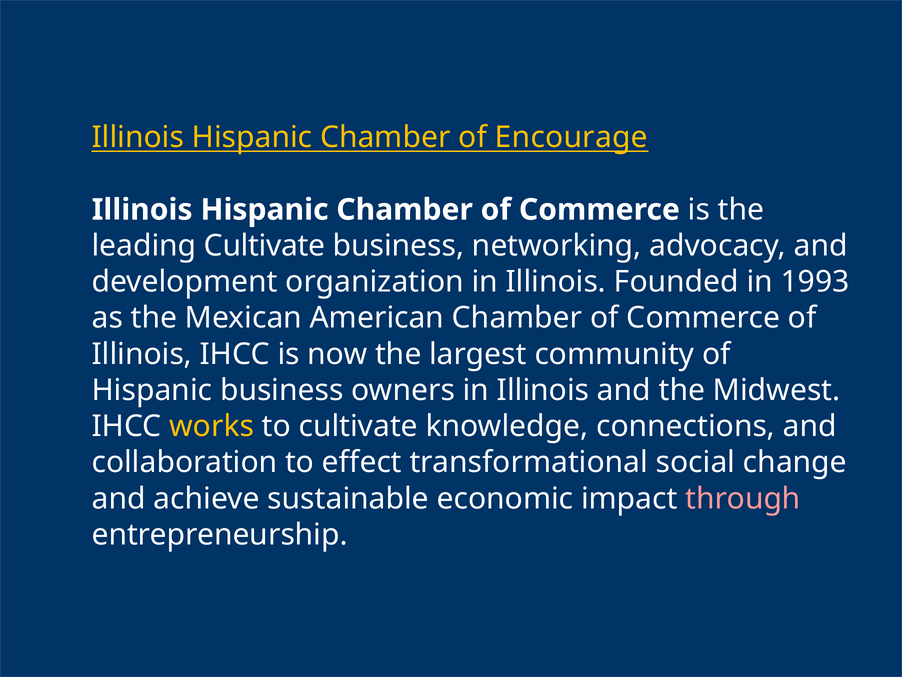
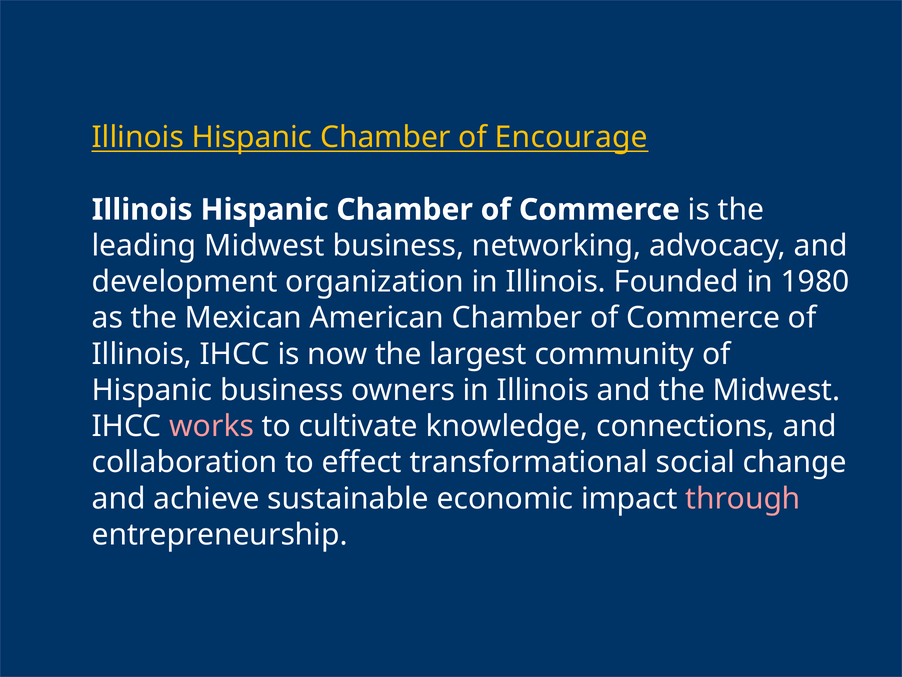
leading Cultivate: Cultivate -> Midwest
1993: 1993 -> 1980
works colour: yellow -> pink
